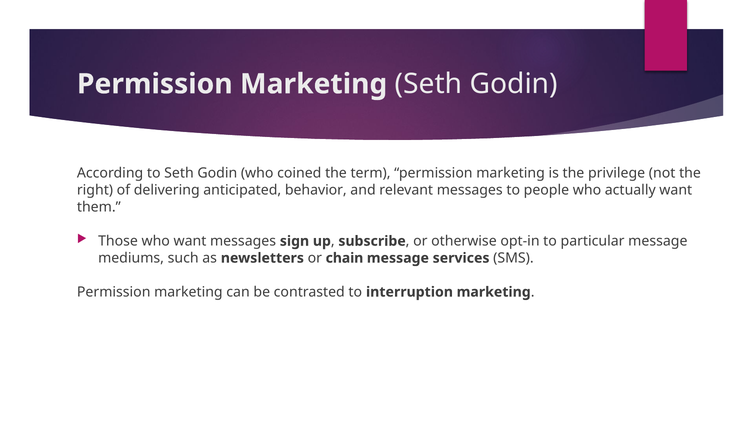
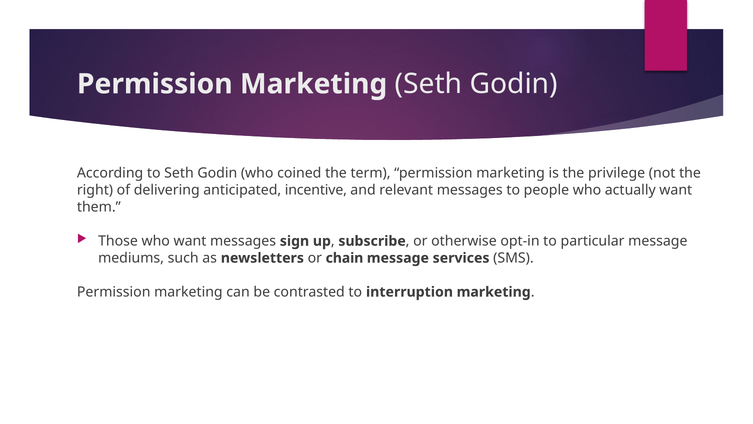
behavior: behavior -> incentive
